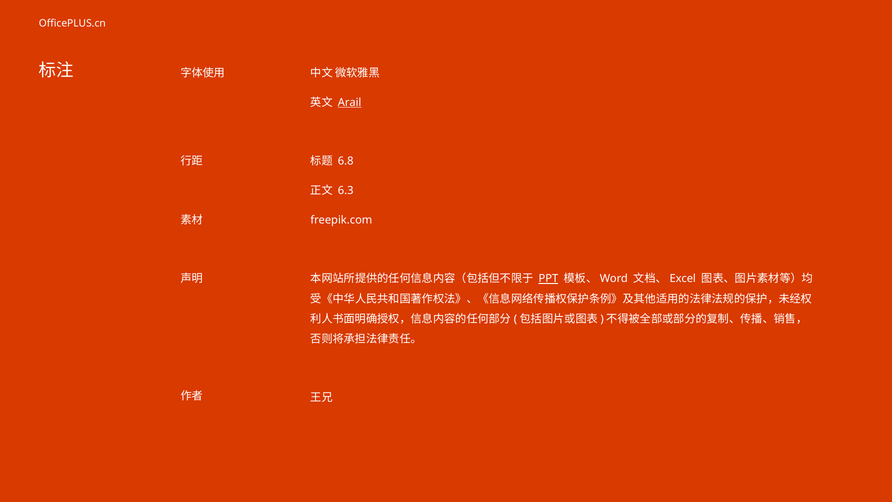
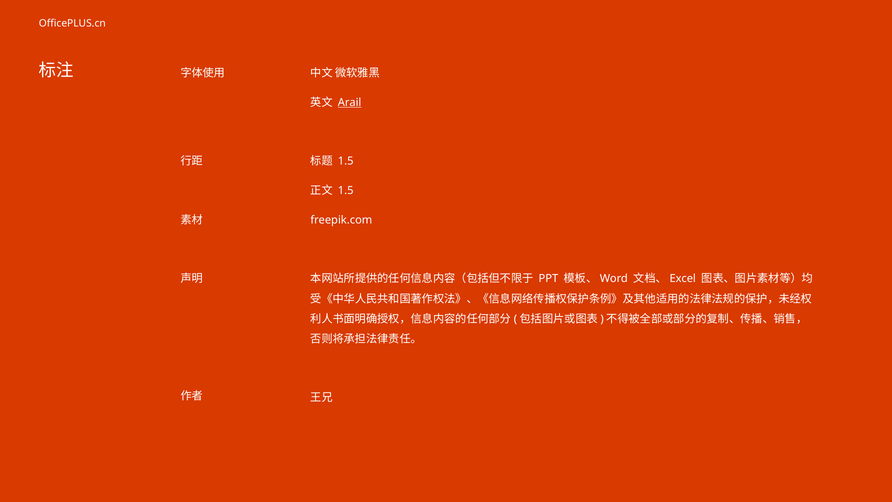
6.8 at (346, 161): 6.8 -> 1.5
6.3 at (346, 191): 6.3 -> 1.5
PPT underline: present -> none
